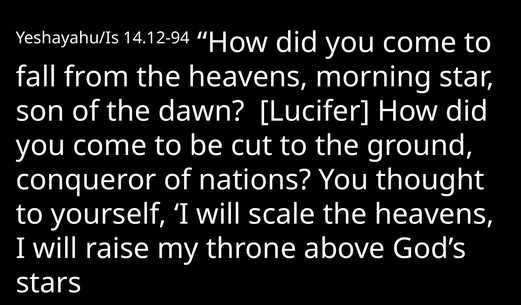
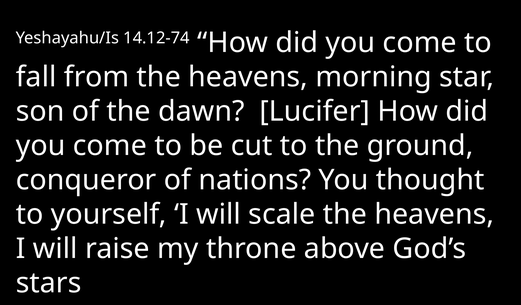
14.12-94: 14.12-94 -> 14.12-74
